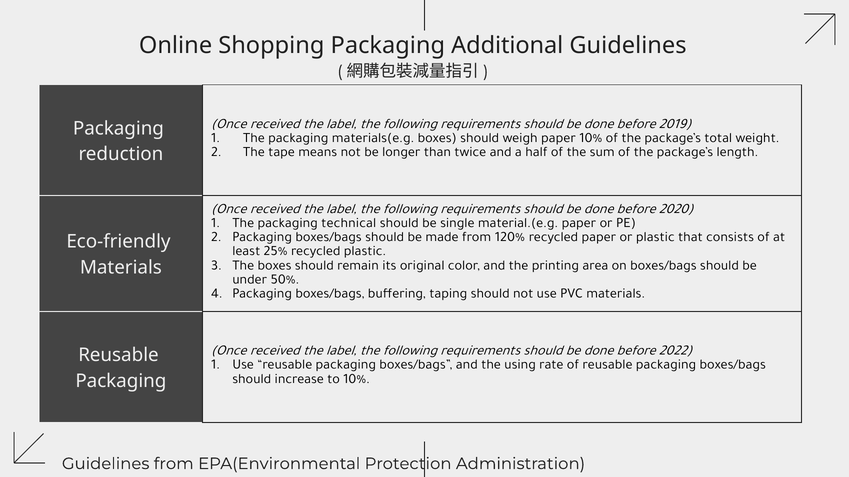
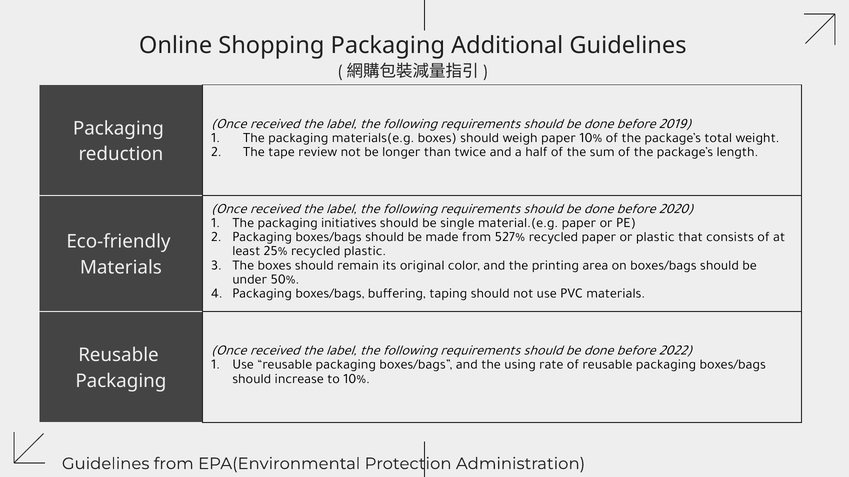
means: means -> review
technical: technical -> initiatives
120%: 120% -> 527%
